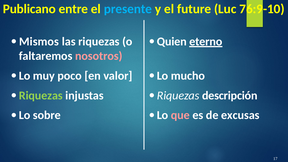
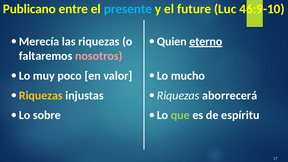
76:9-10: 76:9-10 -> 46:9-10
Mismos: Mismos -> Merecía
Riquezas at (41, 95) colour: light green -> yellow
descripción: descripción -> aborrecerá
que colour: pink -> light green
excusas: excusas -> espíritu
